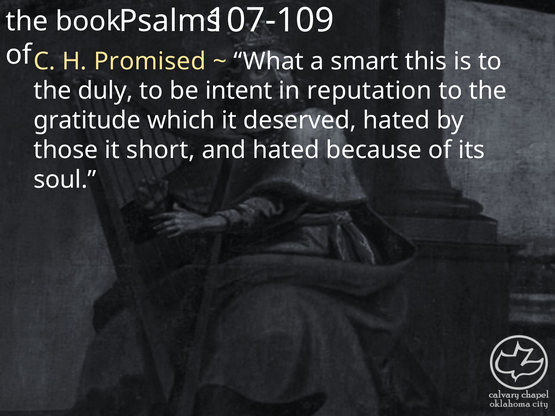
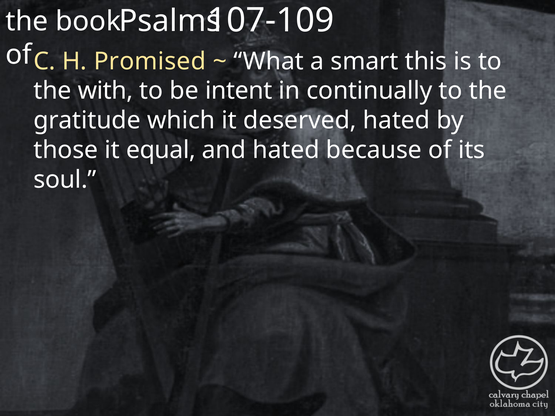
duly: duly -> with
reputation: reputation -> continually
short: short -> equal
